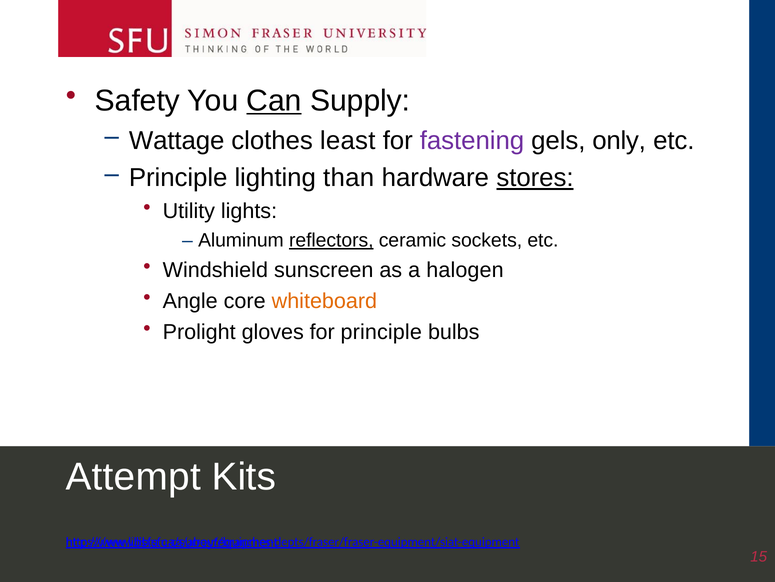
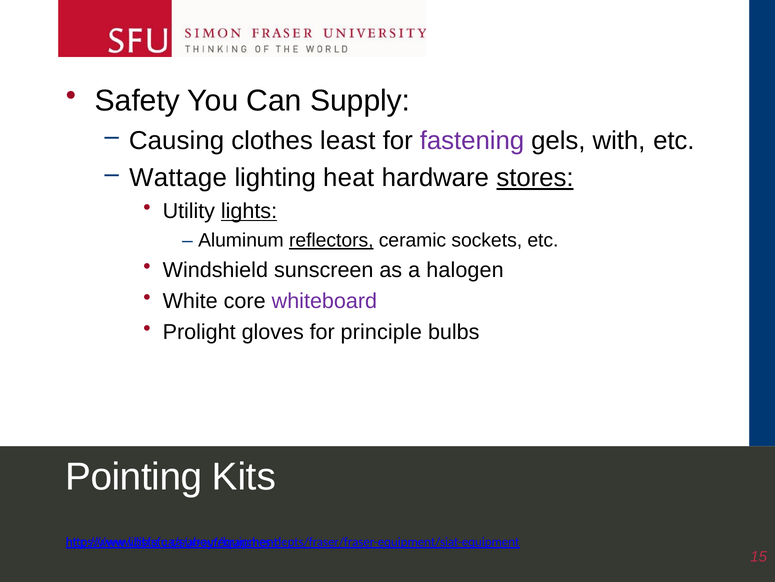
Can underline: present -> none
Wattage: Wattage -> Causing
only: only -> with
Principle at (178, 178): Principle -> Wattage
than: than -> heat
lights underline: none -> present
Angle: Angle -> White
whiteboard colour: orange -> purple
Attempt: Attempt -> Pointing
